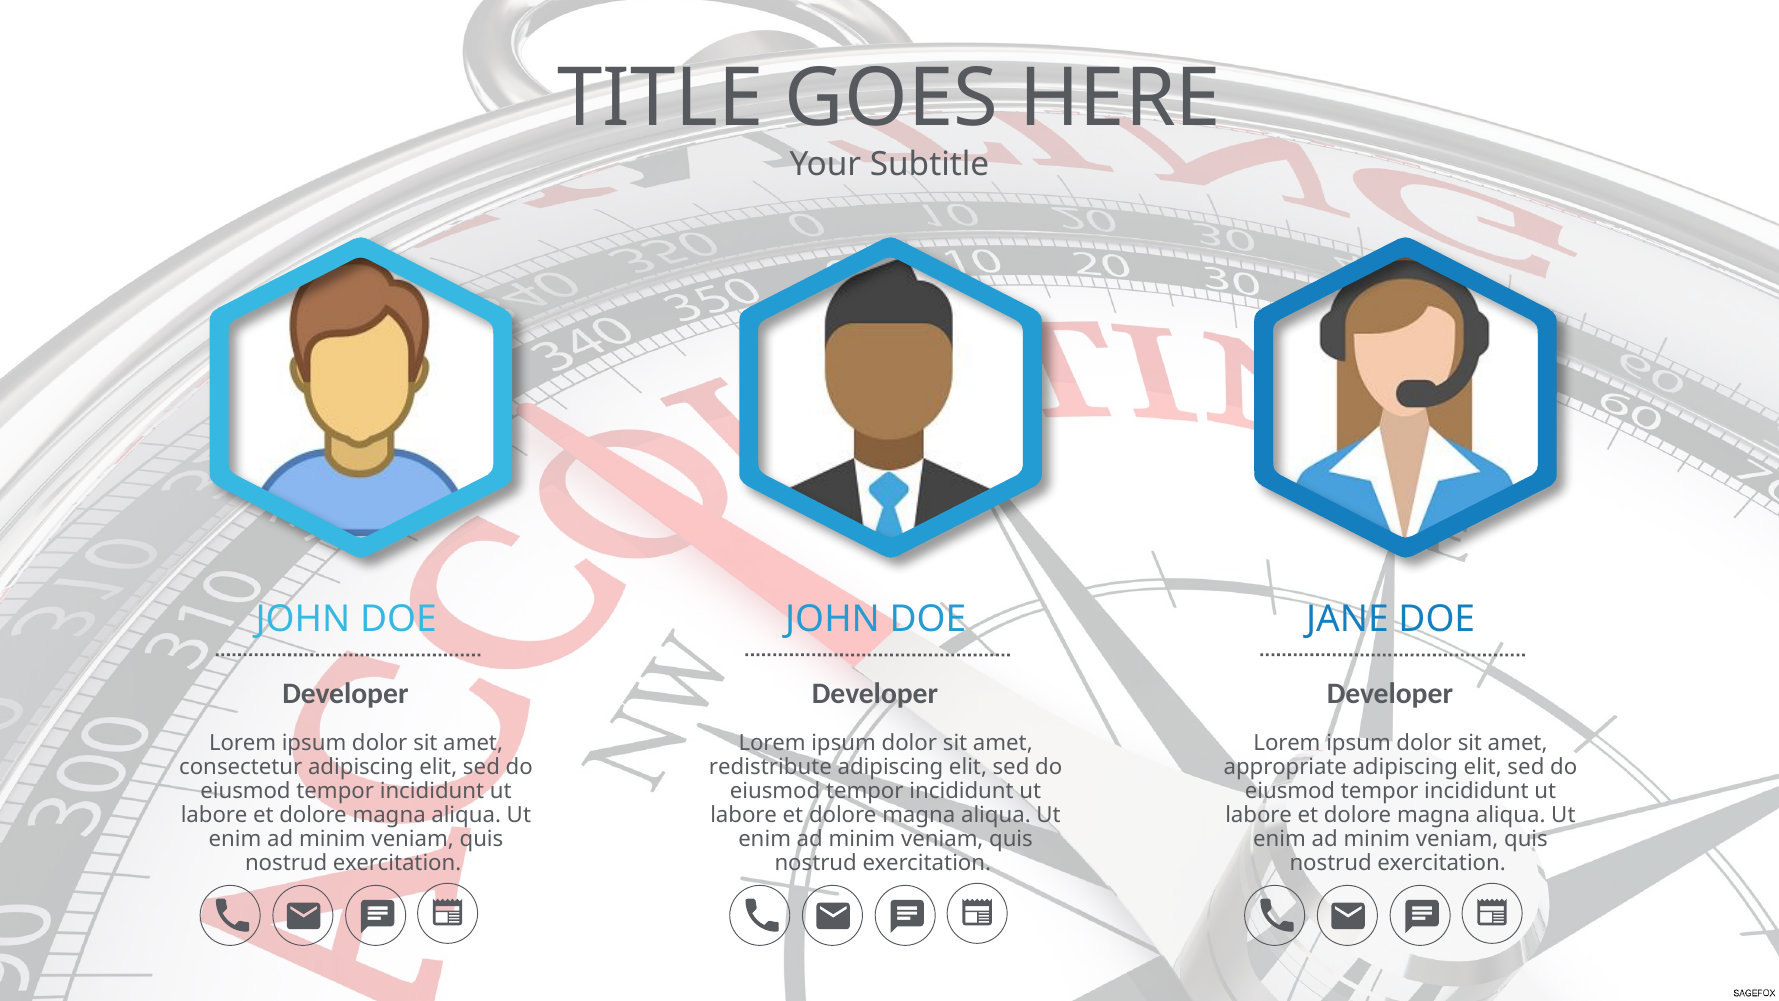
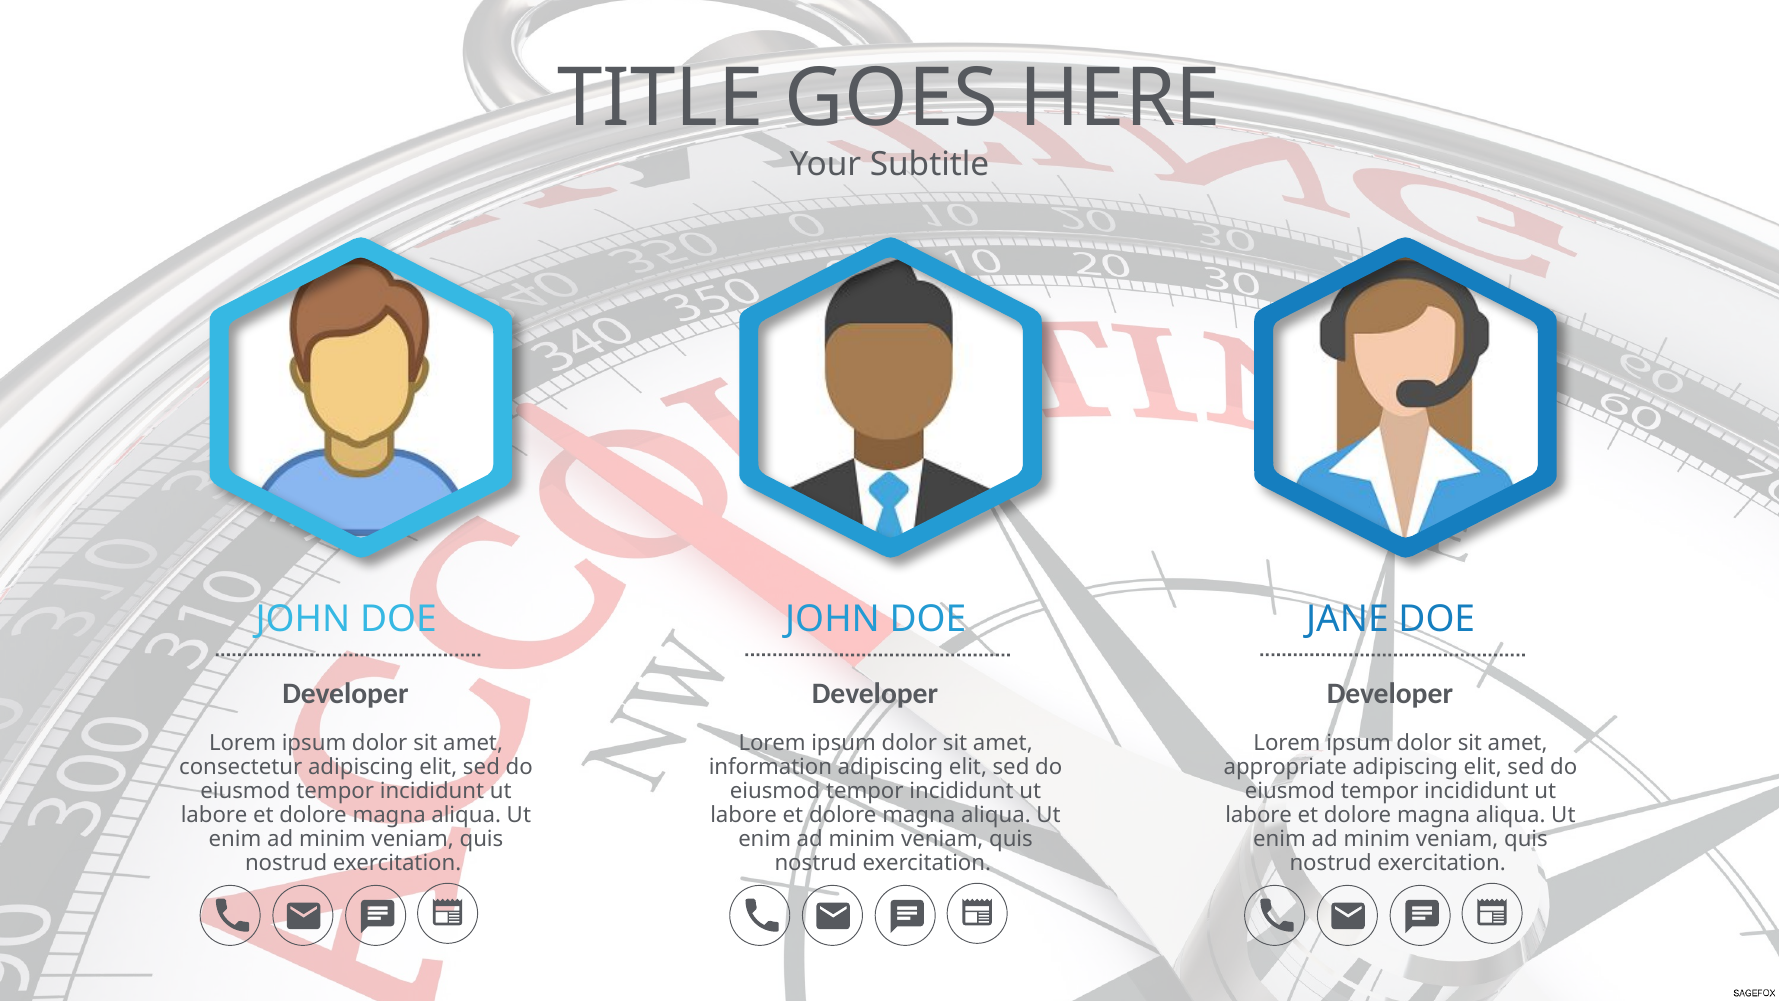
redistribute: redistribute -> information
